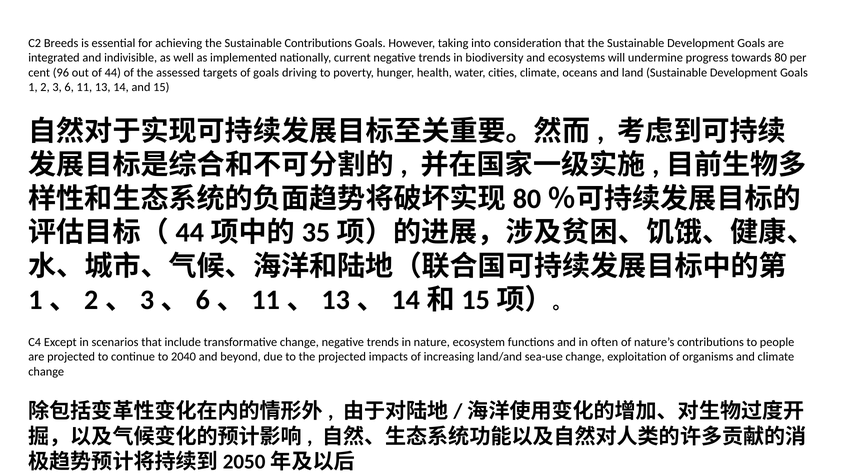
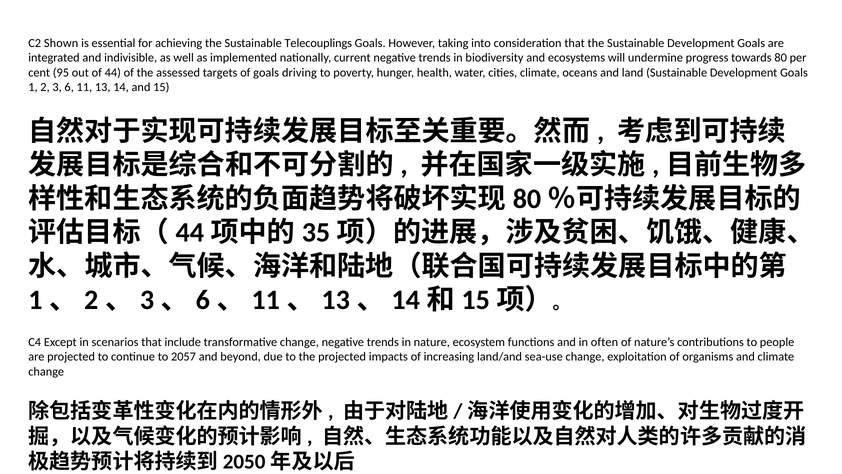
Breeds: Breeds -> Shown
Sustainable Contributions: Contributions -> Telecouplings
96: 96 -> 95
2040: 2040 -> 2057
